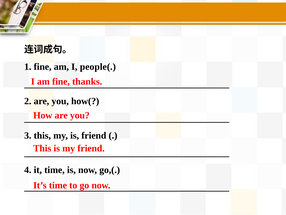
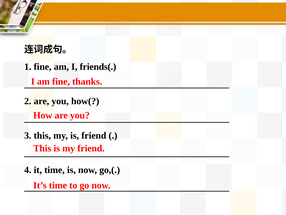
people(: people( -> friends(
